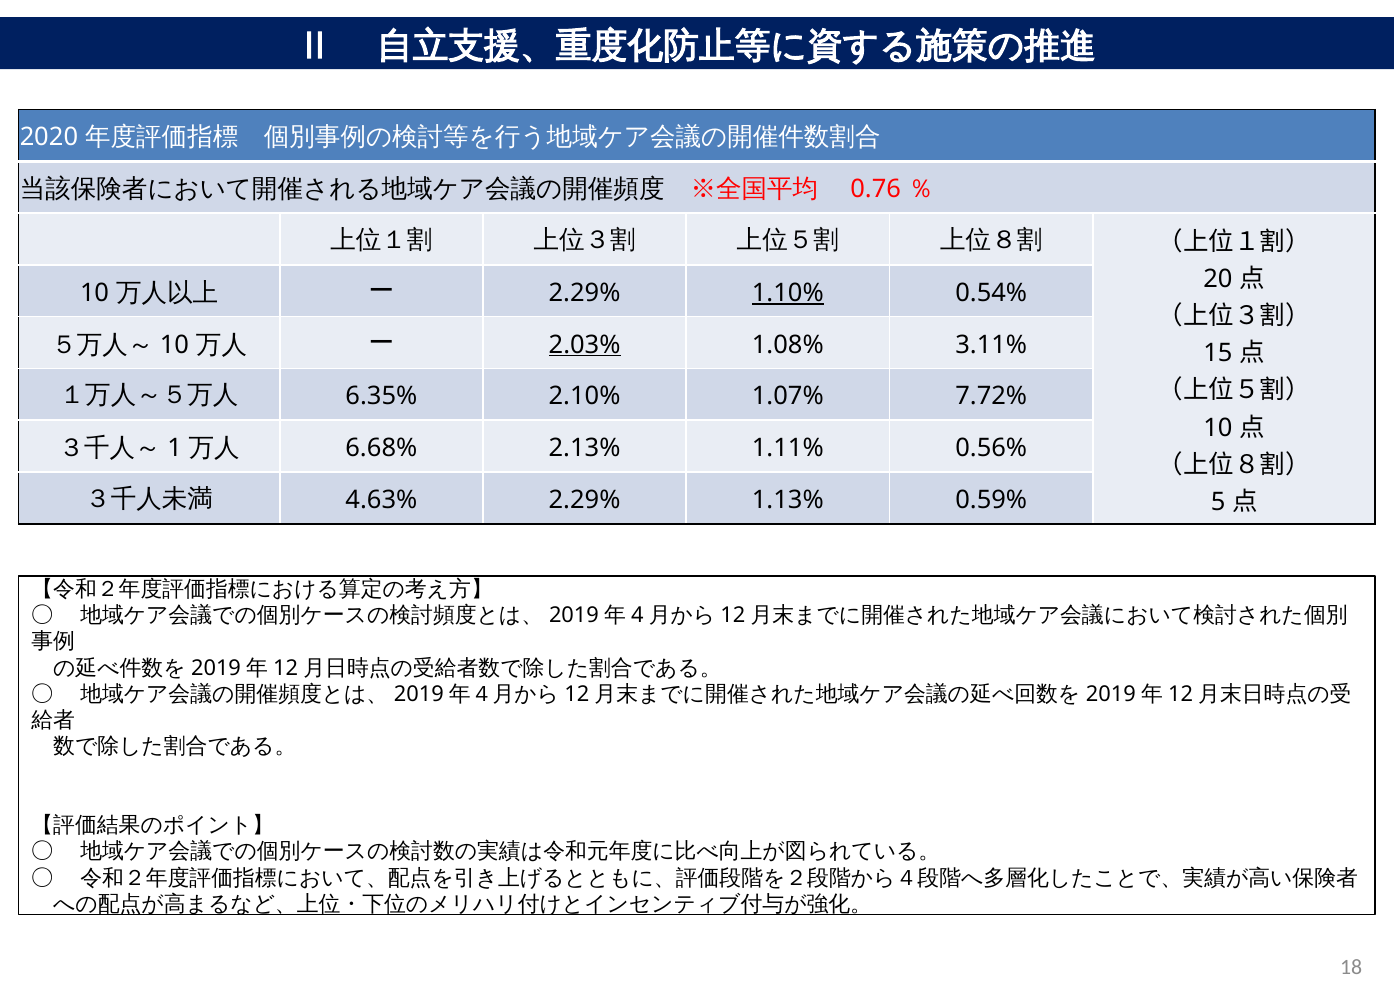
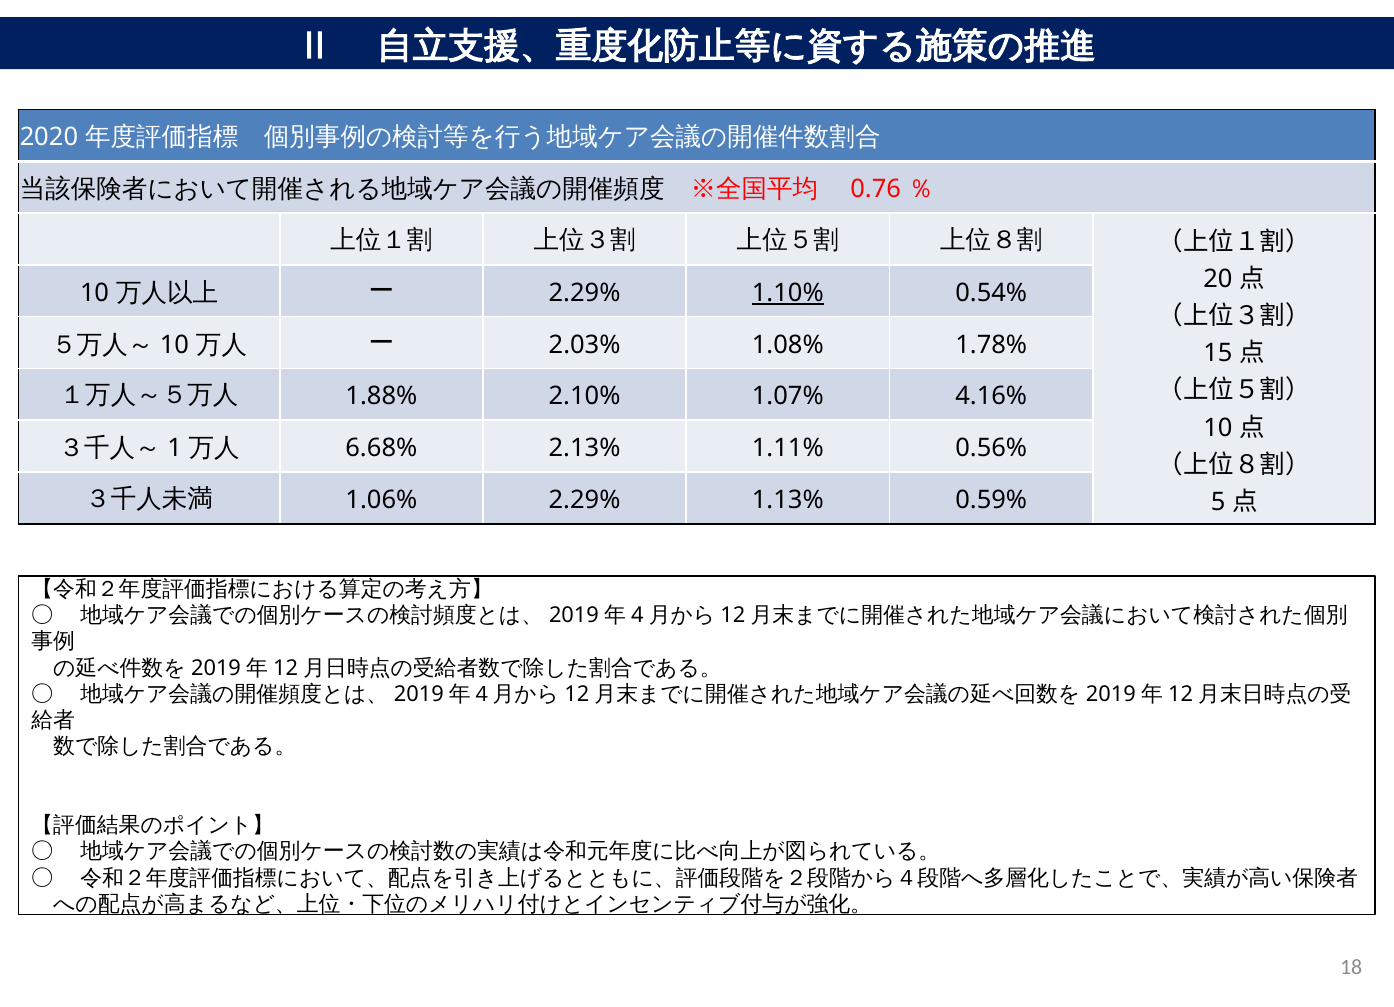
2.03% underline: present -> none
3.11%: 3.11% -> 1.78%
6.35%: 6.35% -> 1.88%
7.72%: 7.72% -> 4.16%
4.63%: 4.63% -> 1.06%
